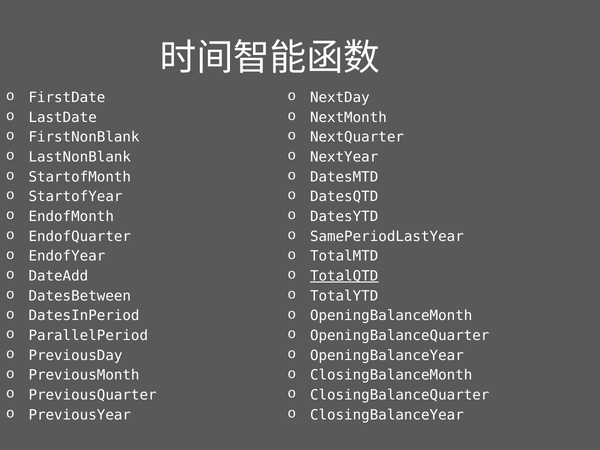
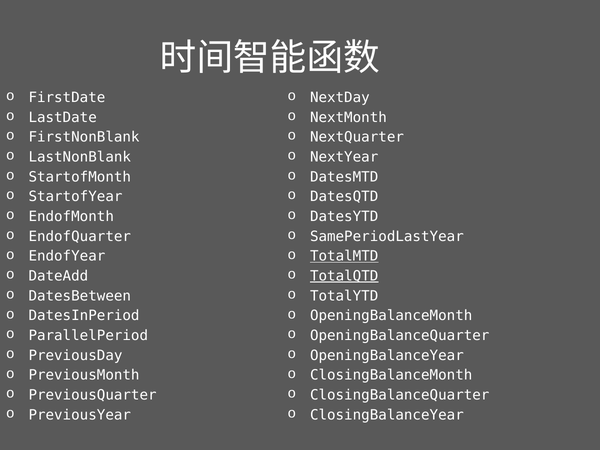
TotalMTD underline: none -> present
